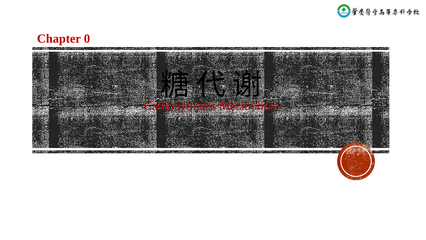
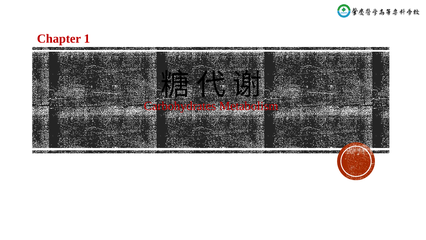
0: 0 -> 1
